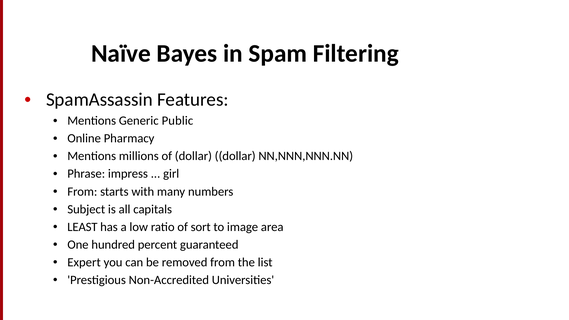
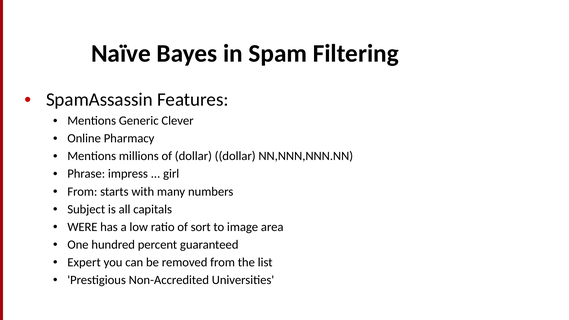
Public: Public -> Clever
LEAST: LEAST -> WERE
